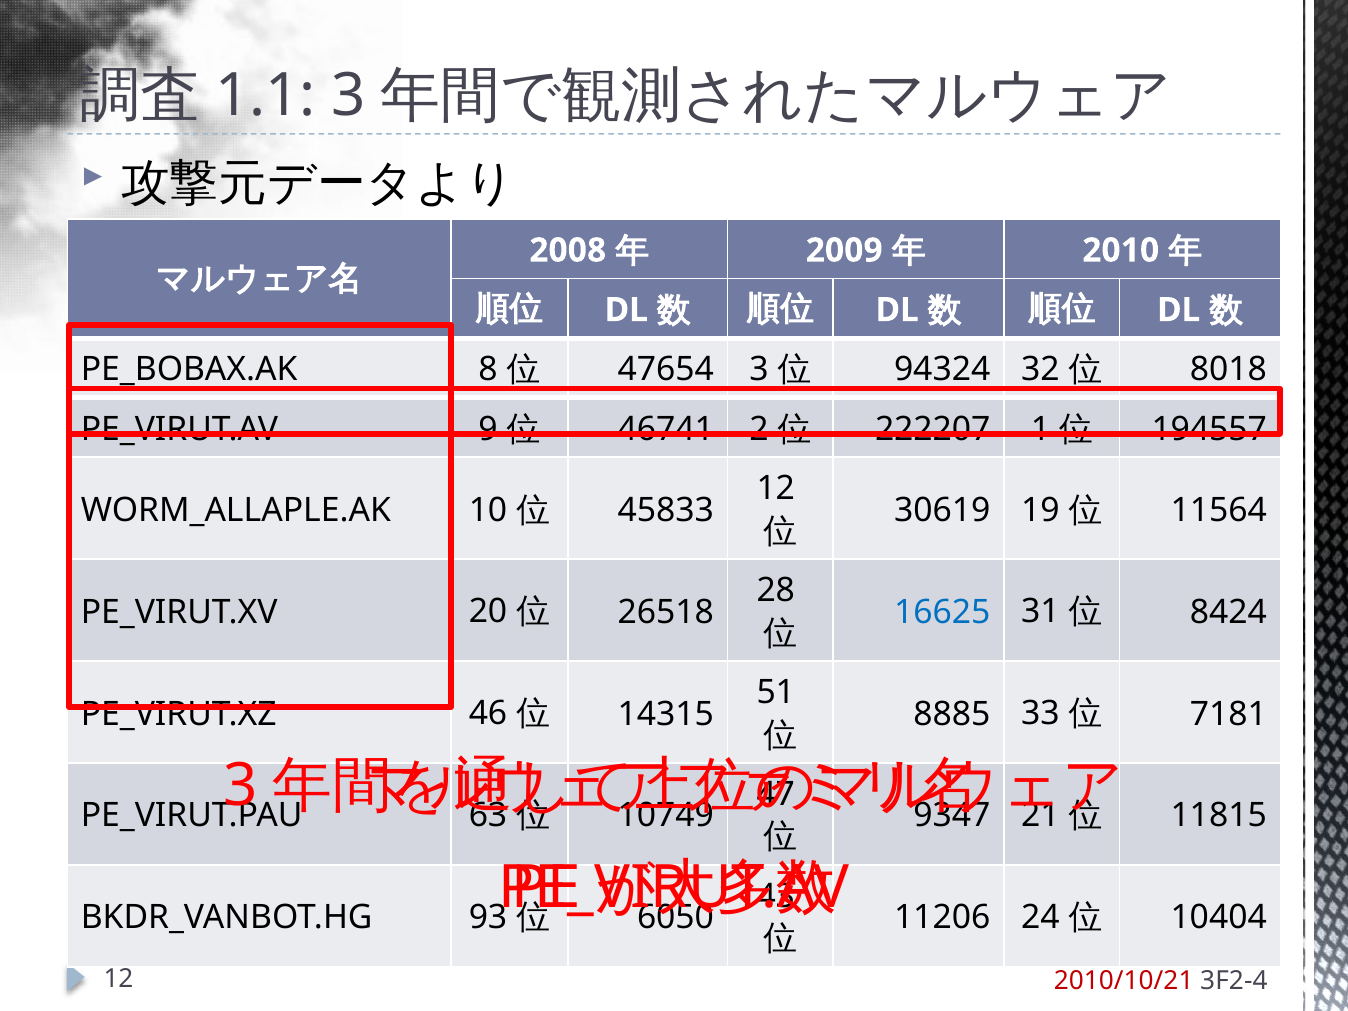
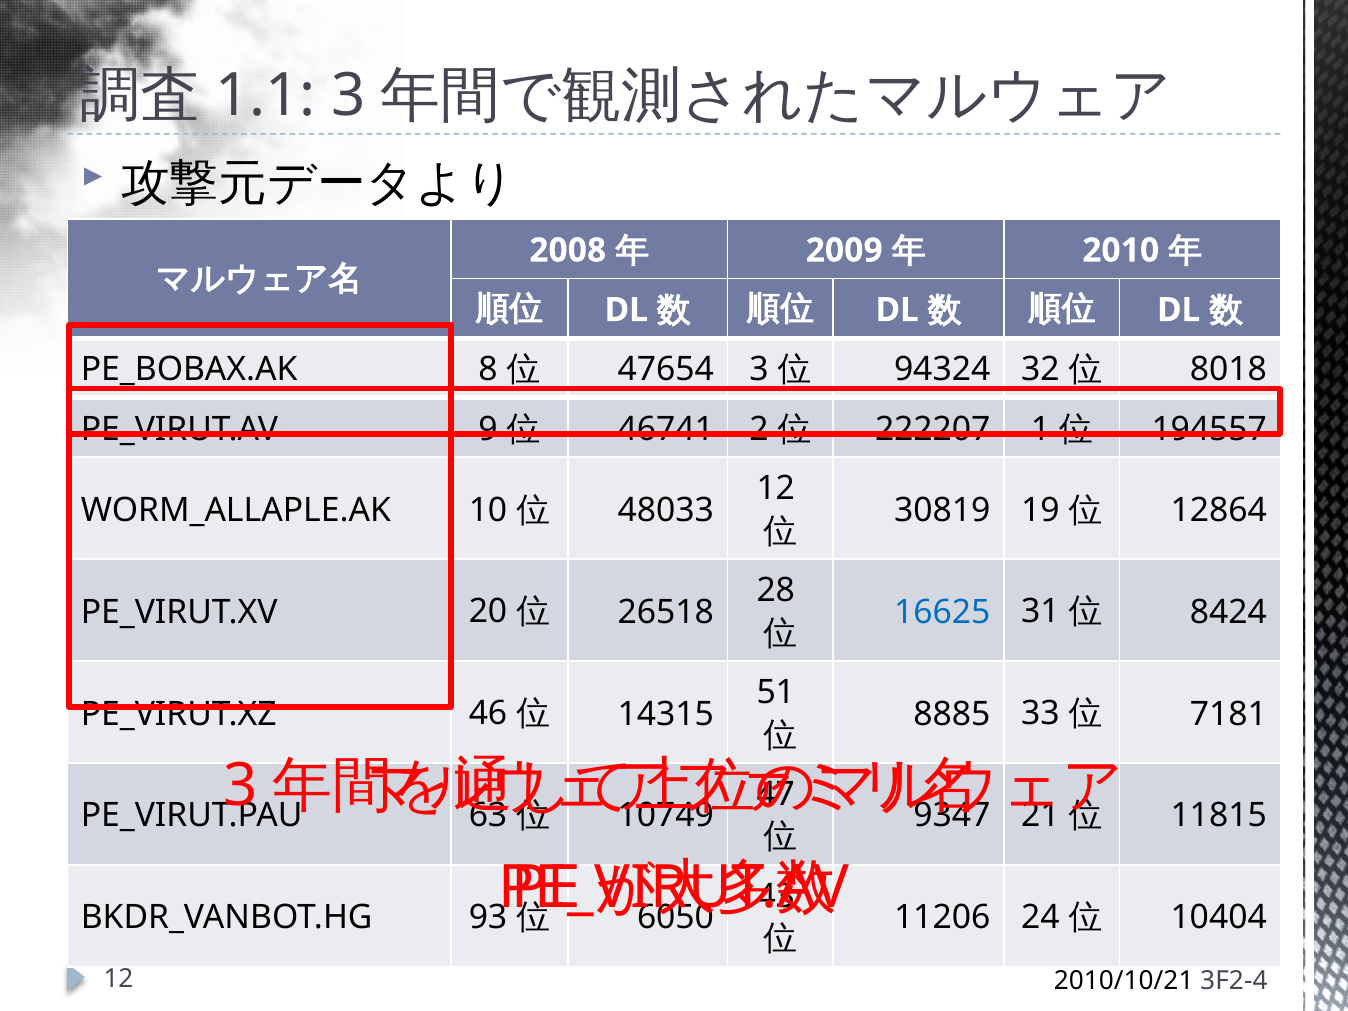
45833: 45833 -> 48033
30619: 30619 -> 30819
11564: 11564 -> 12864
2010/10/21 colour: red -> black
